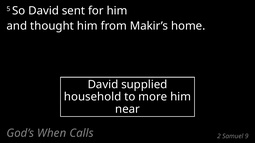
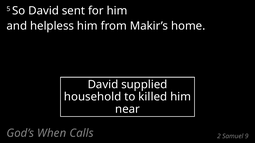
thought: thought -> helpless
more: more -> killed
